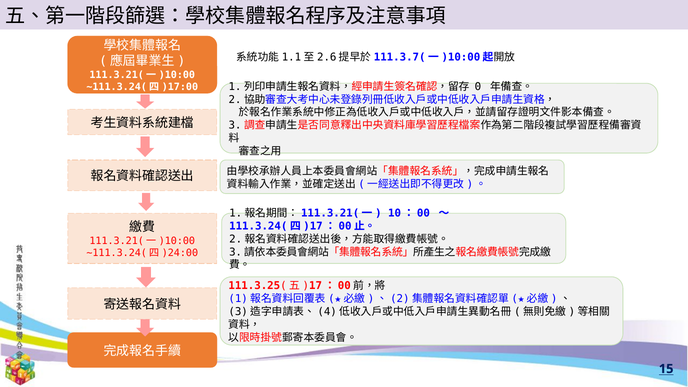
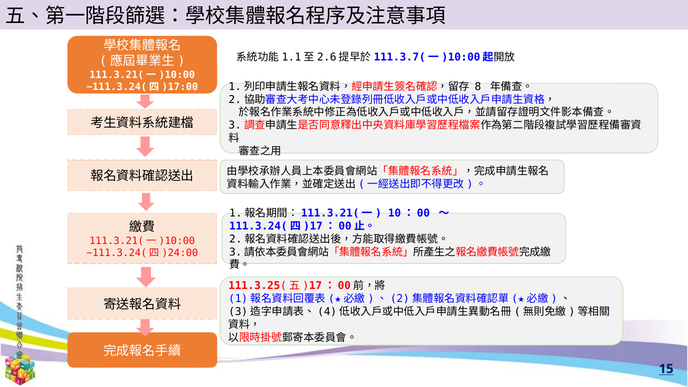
0: 0 -> 8
